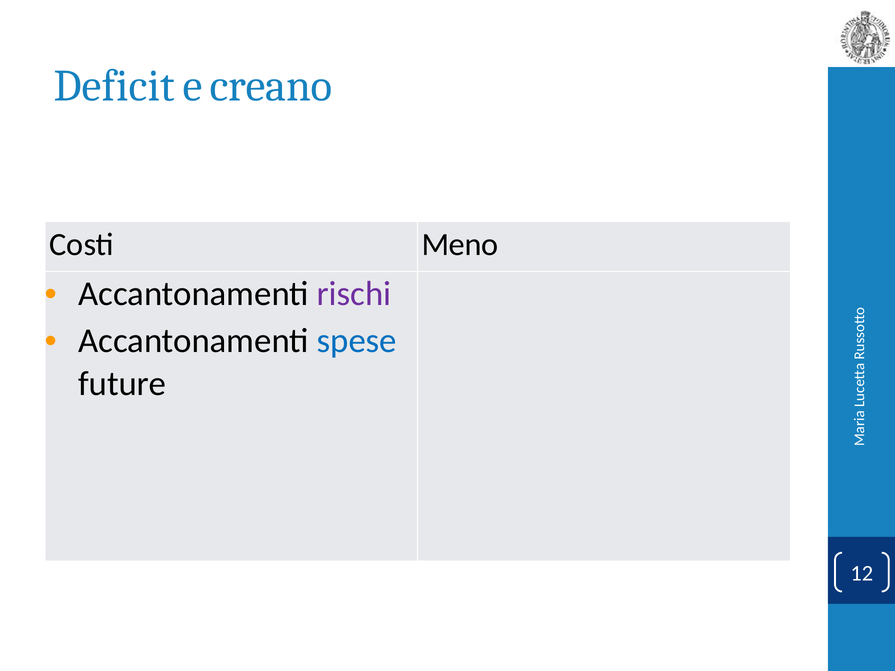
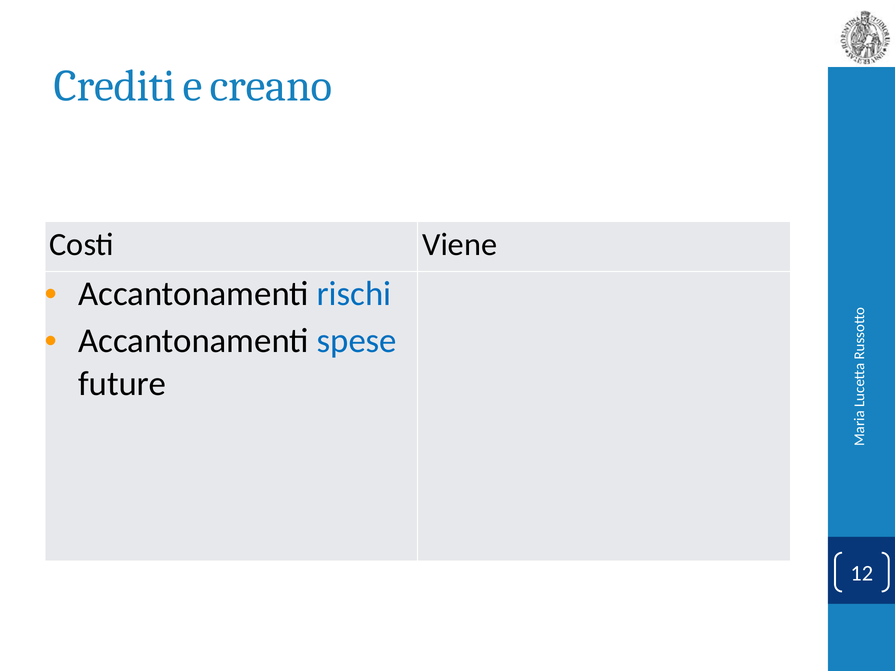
Deficit: Deficit -> Crediti
Meno: Meno -> Viene
rischi colour: purple -> blue
